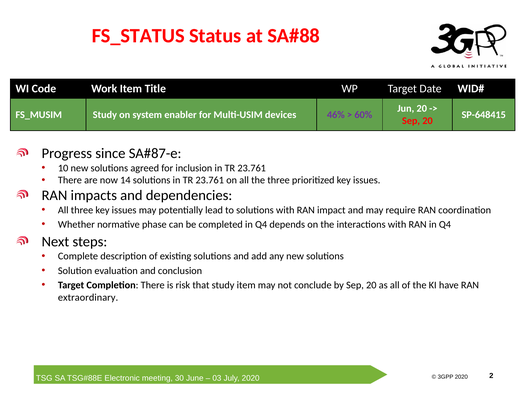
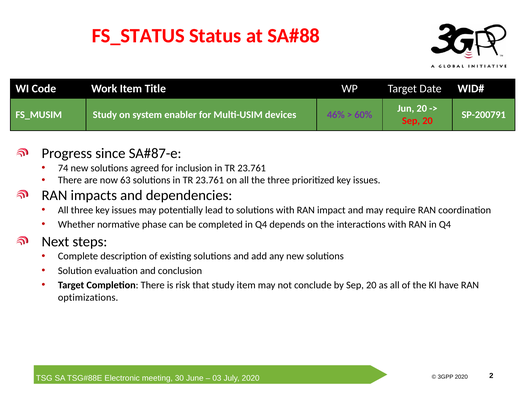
SP-648415: SP-648415 -> SP-200791
10: 10 -> 74
14: 14 -> 63
extraordinary: extraordinary -> optimizations
